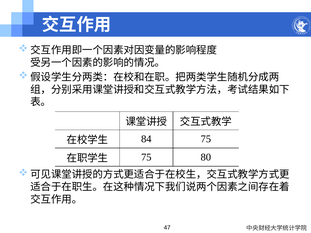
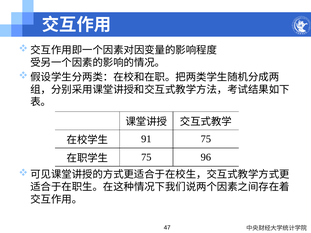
84: 84 -> 91
80: 80 -> 96
